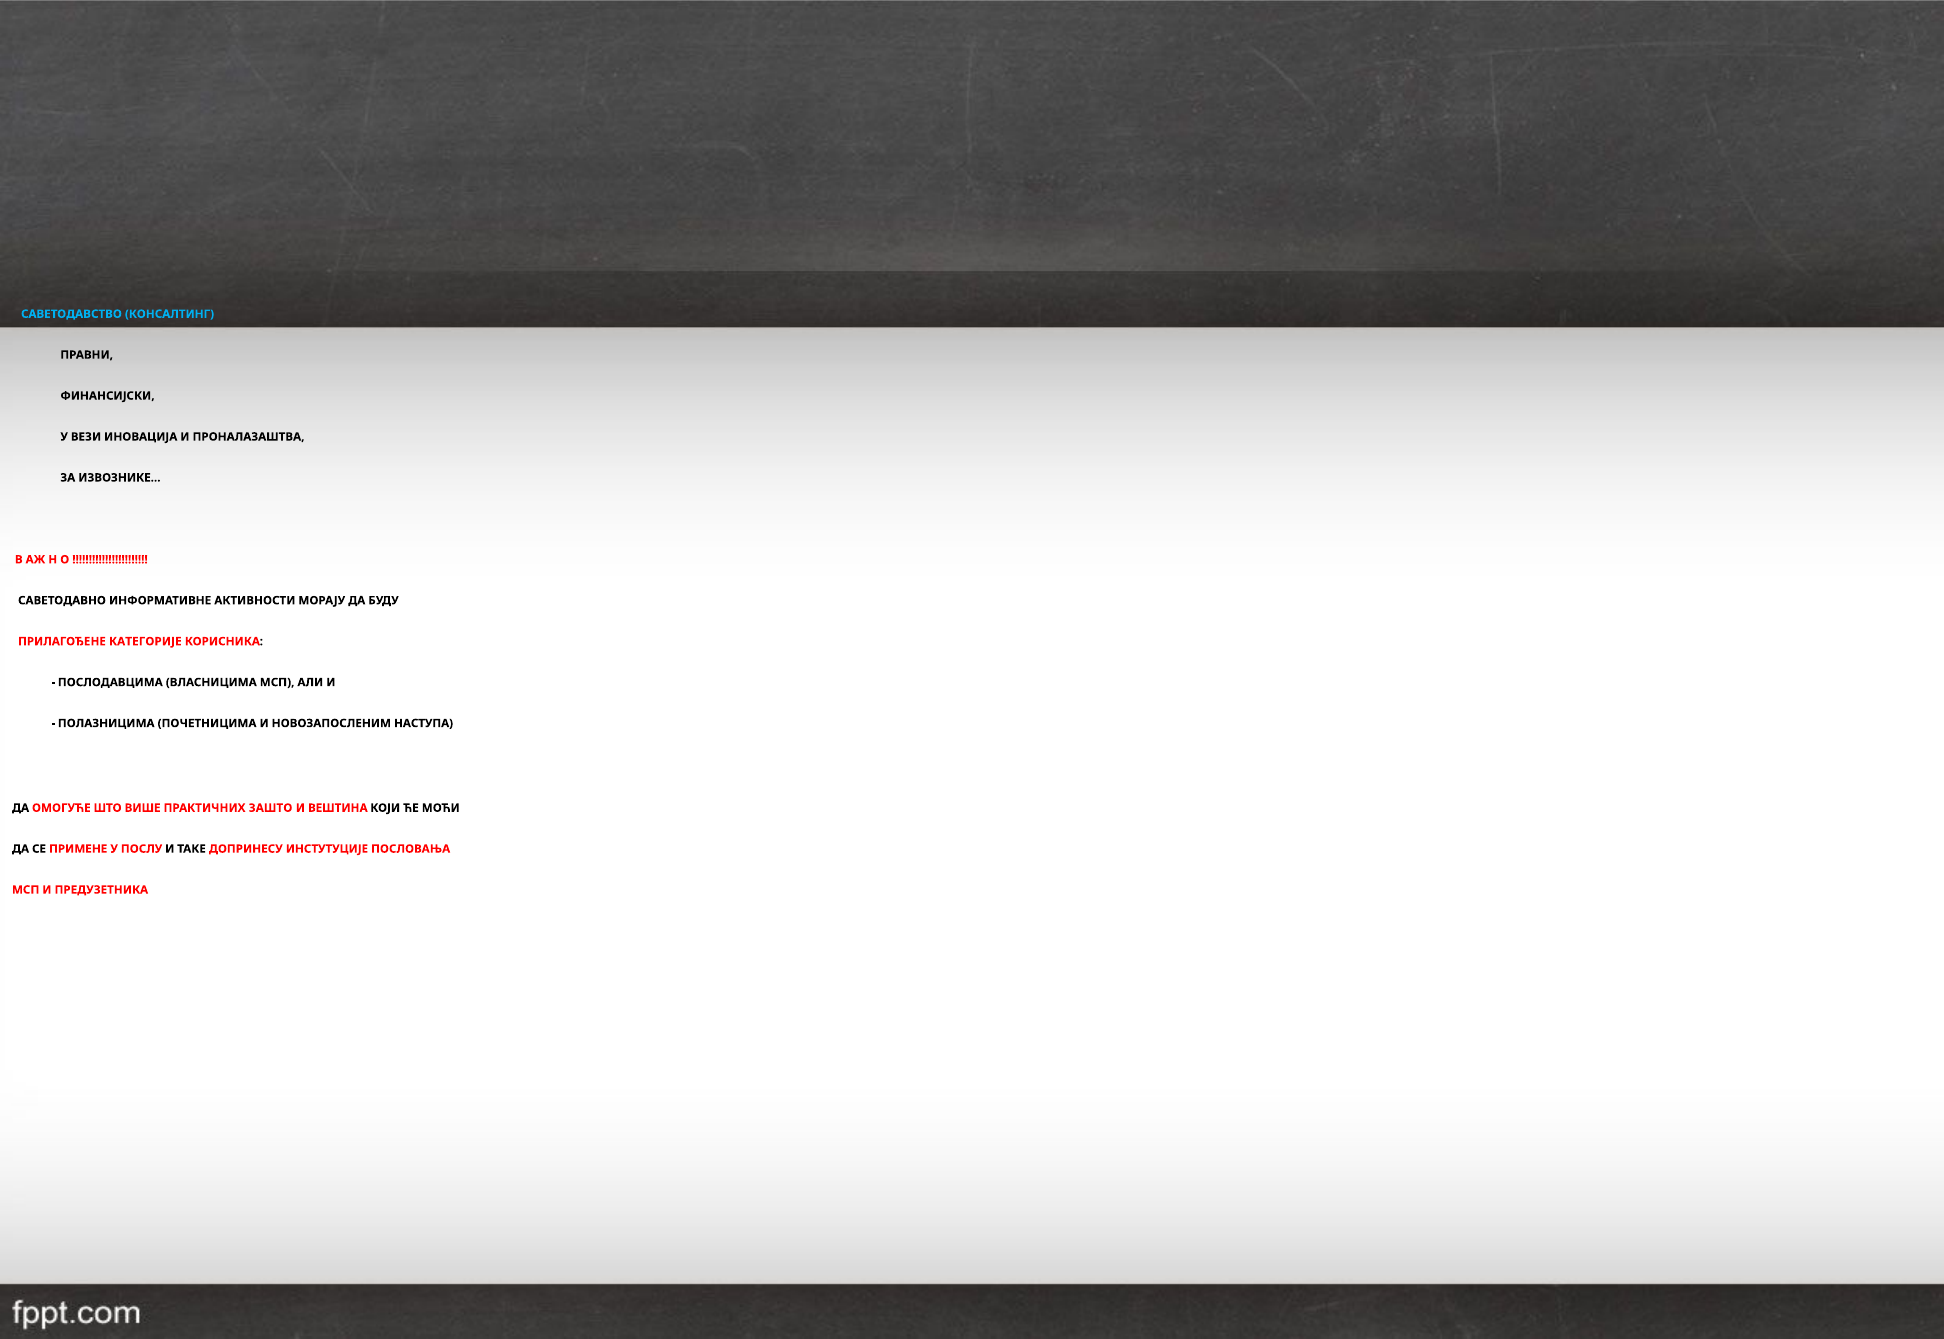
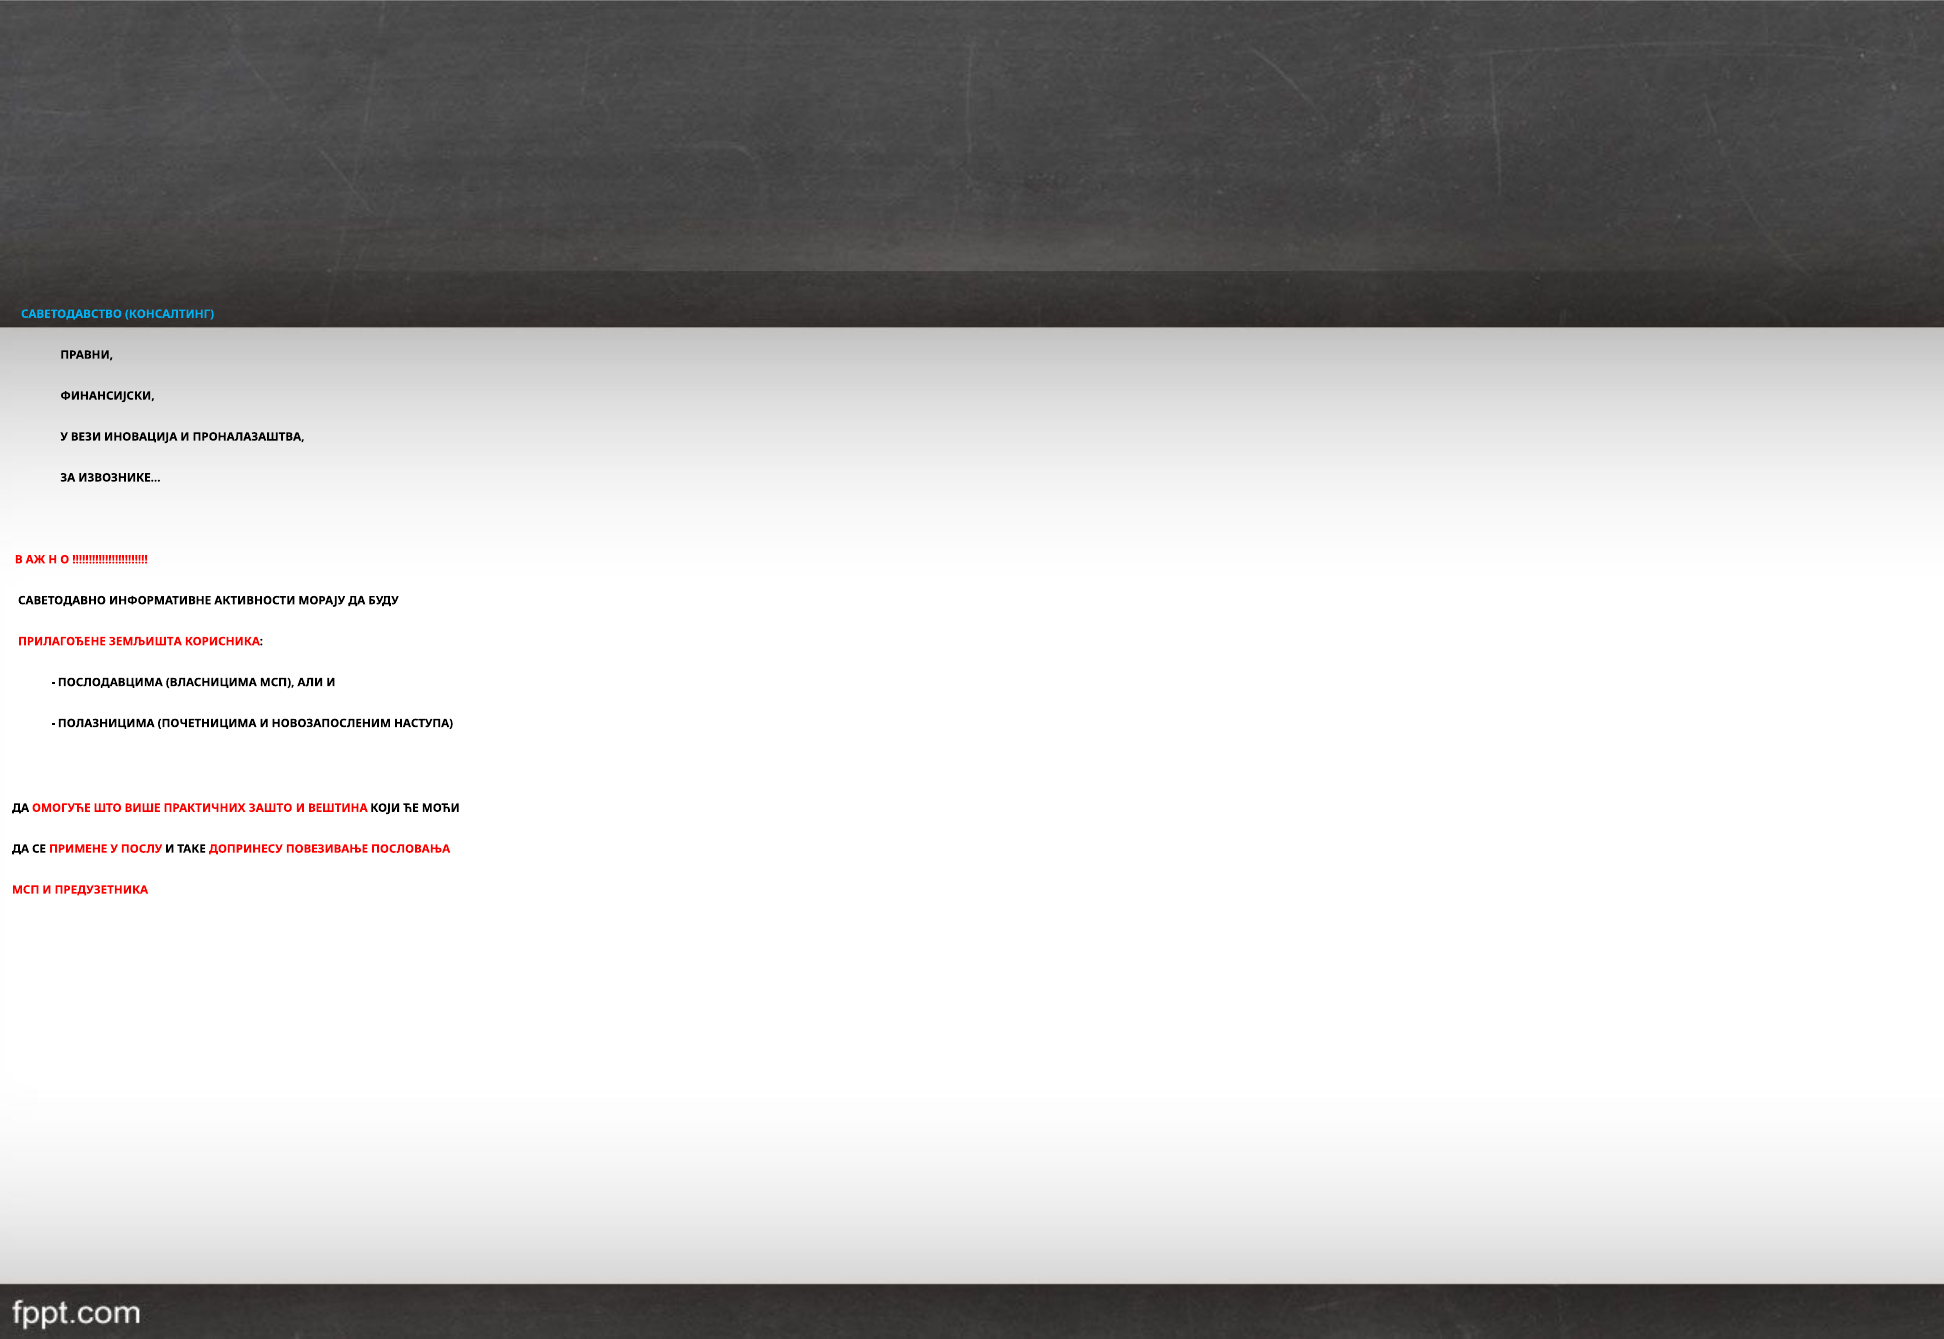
КАТЕГОРИЈЕ: КАТЕГОРИЈЕ -> ЗЕМЉИШТА
ИНСТУТУЦИЈЕ: ИНСТУТУЦИЈЕ -> ПОВЕЗИВАЊЕ
